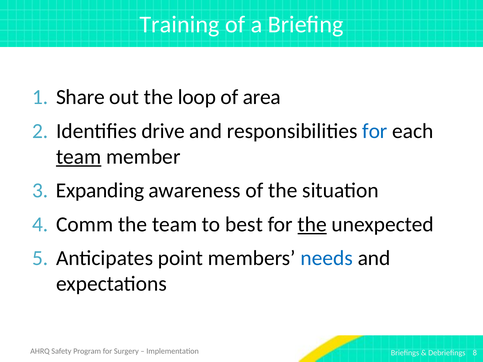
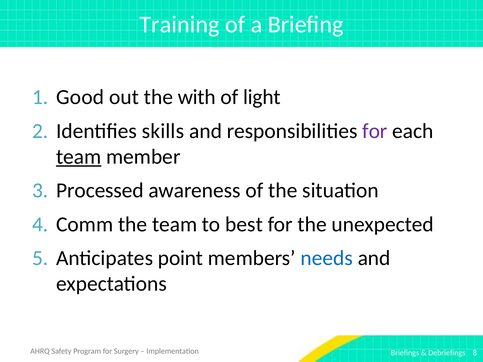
Share: Share -> Good
loop: loop -> with
area: area -> light
drive: drive -> skills
for at (375, 131) colour: blue -> purple
Expanding: Expanding -> Processed
the at (312, 224) underline: present -> none
